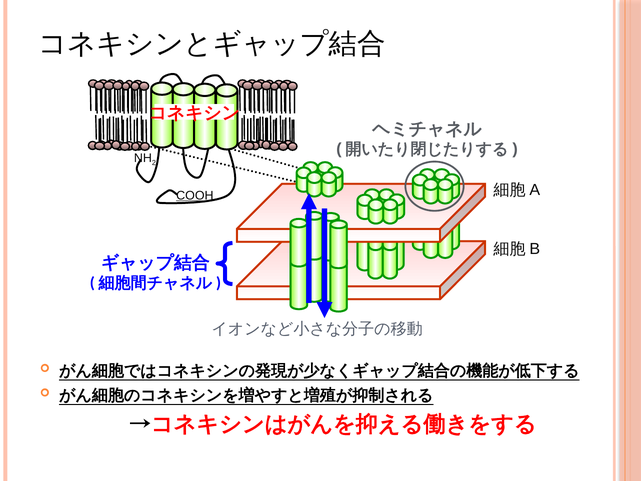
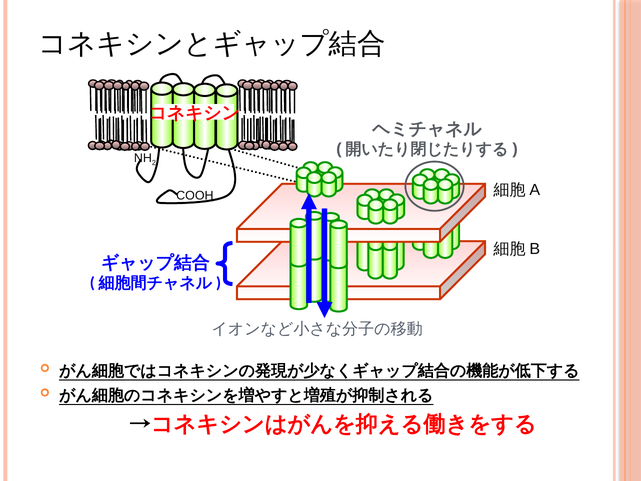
COOH underline: present -> none
